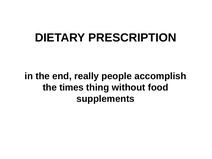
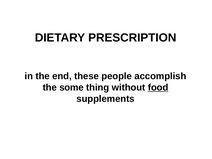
really: really -> these
times: times -> some
food underline: none -> present
